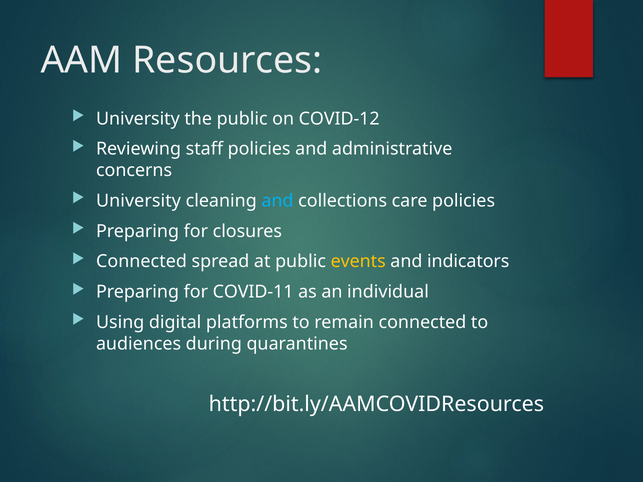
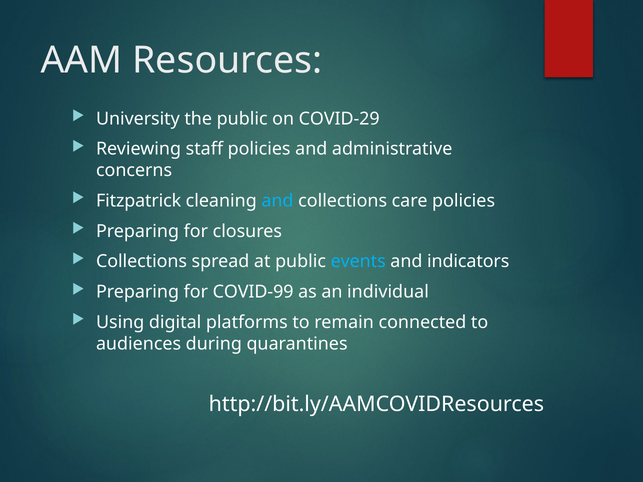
COVID-12: COVID-12 -> COVID-29
University at (138, 201): University -> Fitzpatrick
Connected at (141, 262): Connected -> Collections
events colour: yellow -> light blue
COVID-11: COVID-11 -> COVID-99
